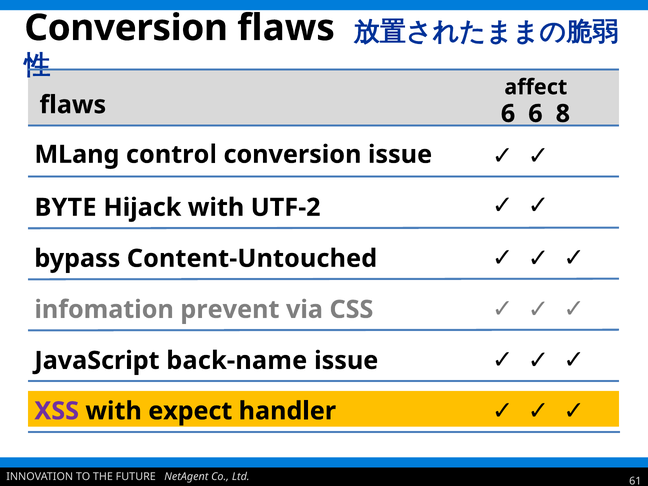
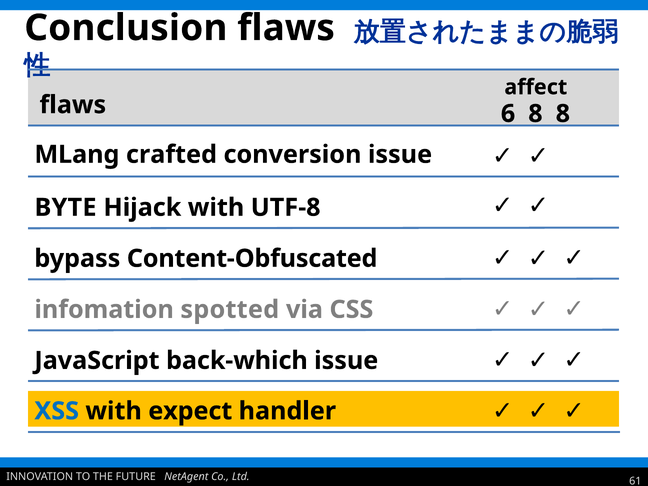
Conversion at (126, 28): Conversion -> Conclusion
6 6: 6 -> 8
control: control -> crafted
UTF-2: UTF-2 -> UTF-8
Content-Untouched: Content-Untouched -> Content-Obfuscated
prevent: prevent -> spotted
back-name: back-name -> back-which
XSS colour: purple -> blue
